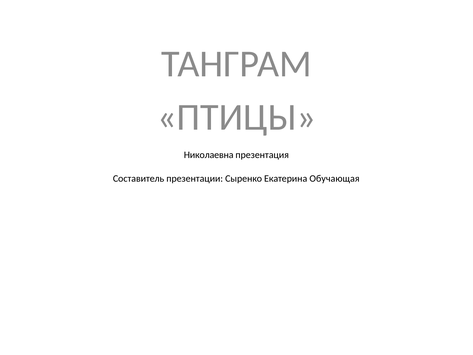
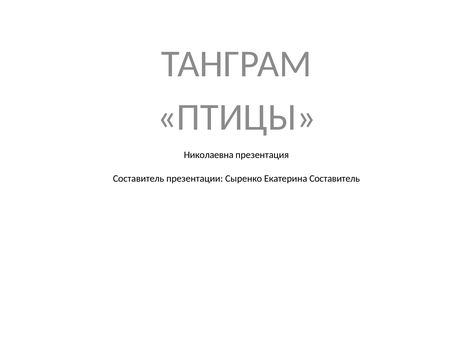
Екатерина Обучающая: Обучающая -> Составитель
